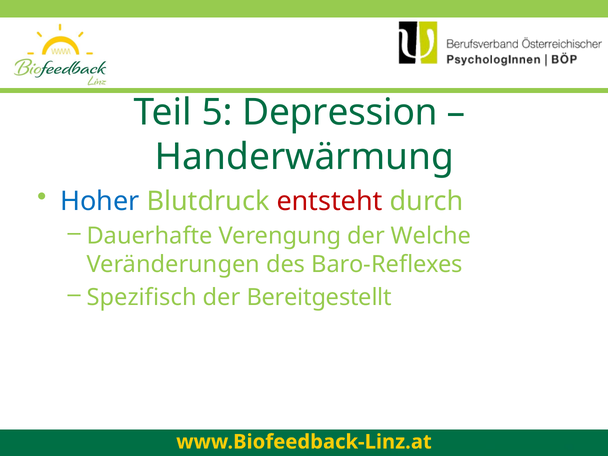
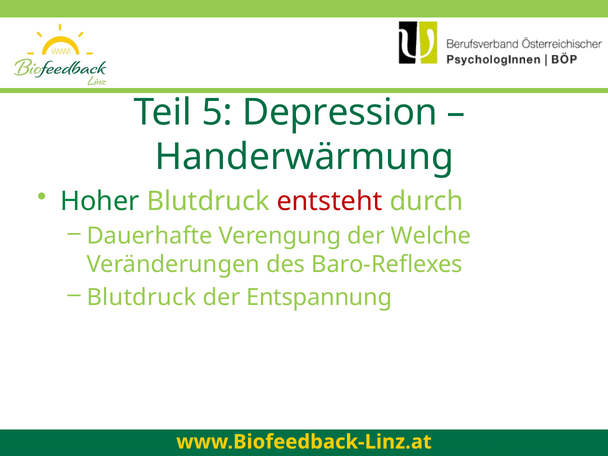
Hoher colour: blue -> green
Spezifisch at (142, 298): Spezifisch -> Blutdruck
Bereitgestellt: Bereitgestellt -> Entspannung
